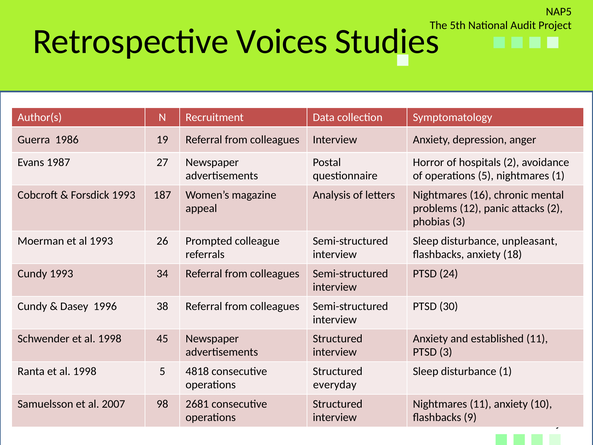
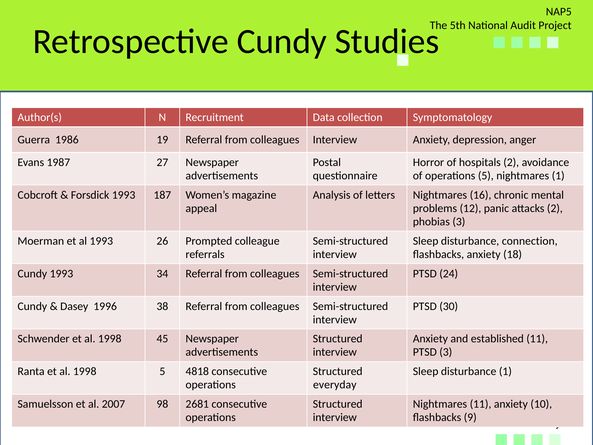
Retrospective Voices: Voices -> Cundy
unpleasant: unpleasant -> connection
